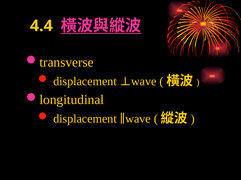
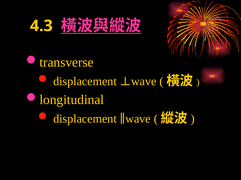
4.4: 4.4 -> 4.3
